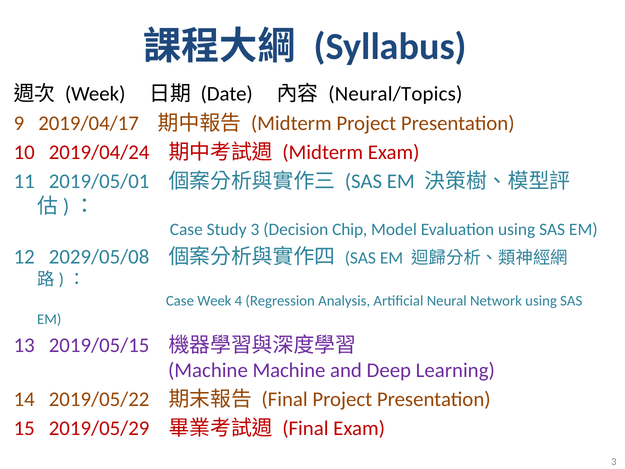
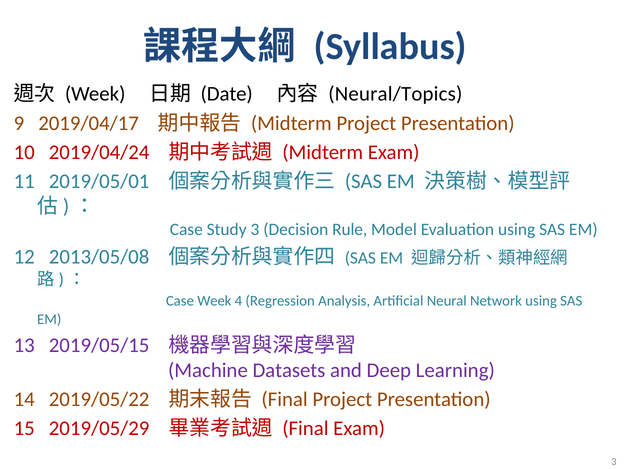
Chip: Chip -> Rule
2029/05/08: 2029/05/08 -> 2013/05/08
Machine Machine: Machine -> Datasets
